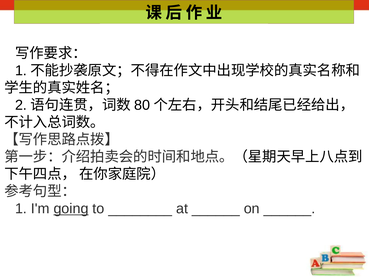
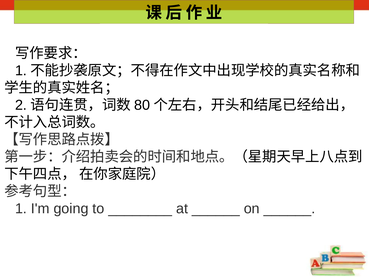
going underline: present -> none
